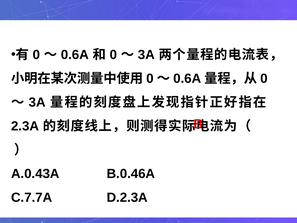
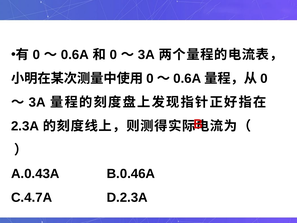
C.7.7A: C.7.7A -> C.4.7A
